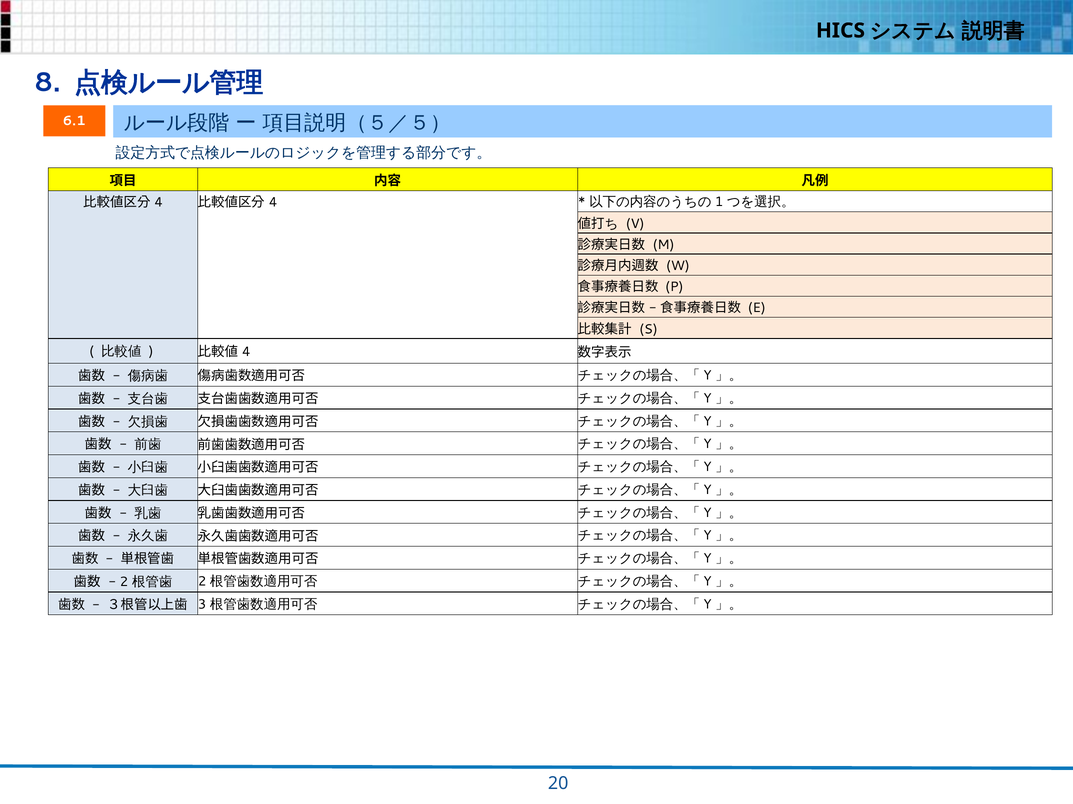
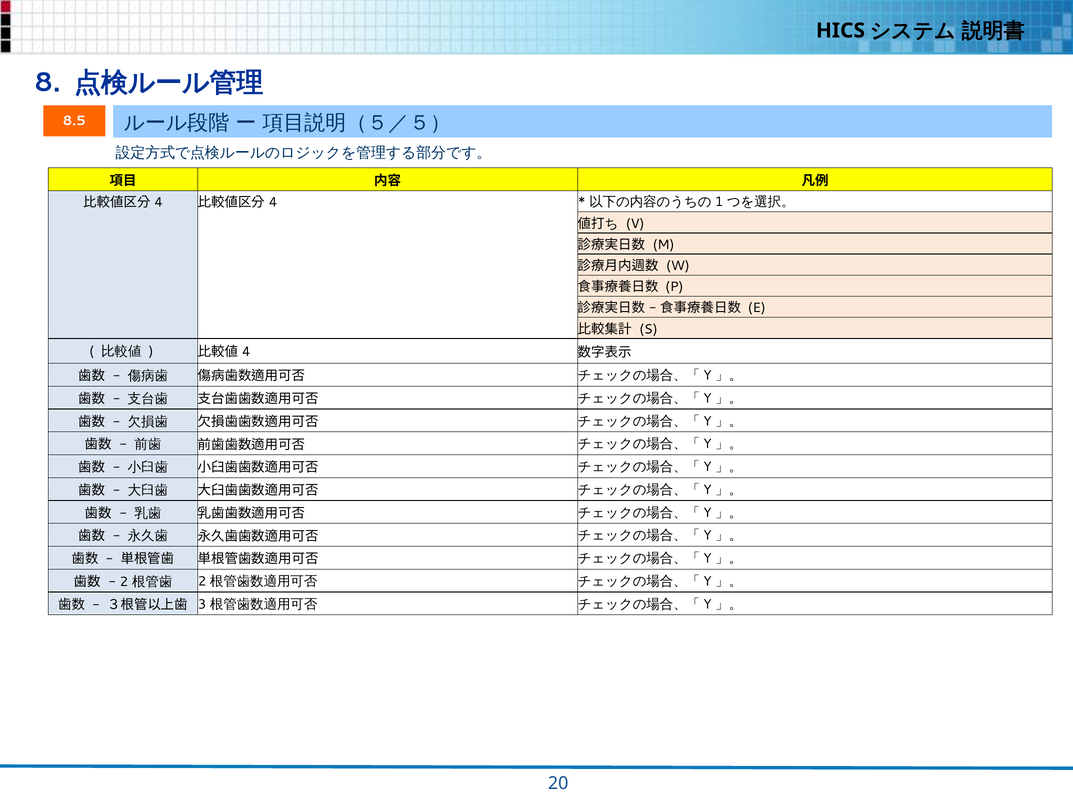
6.1: 6.1 -> 8.5
